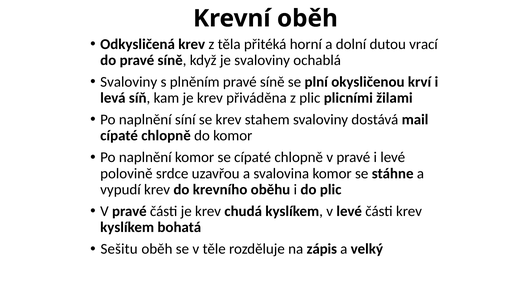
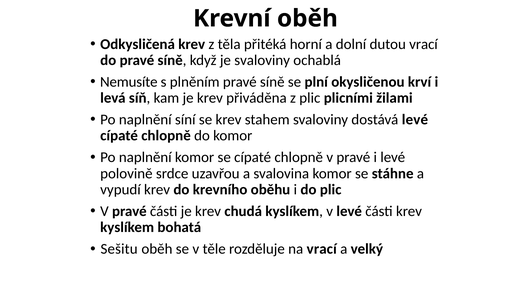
Svaloviny at (129, 82): Svaloviny -> Nemusíte
dostává mail: mail -> levé
na zápis: zápis -> vrací
